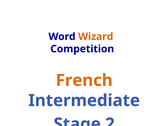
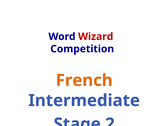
Wizard colour: orange -> red
